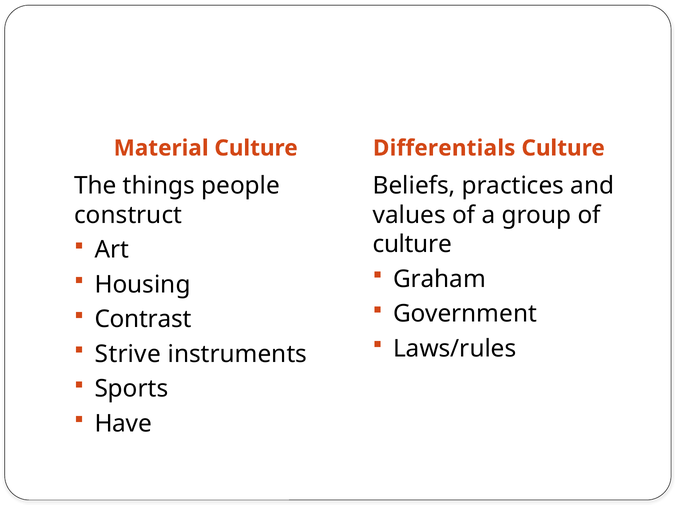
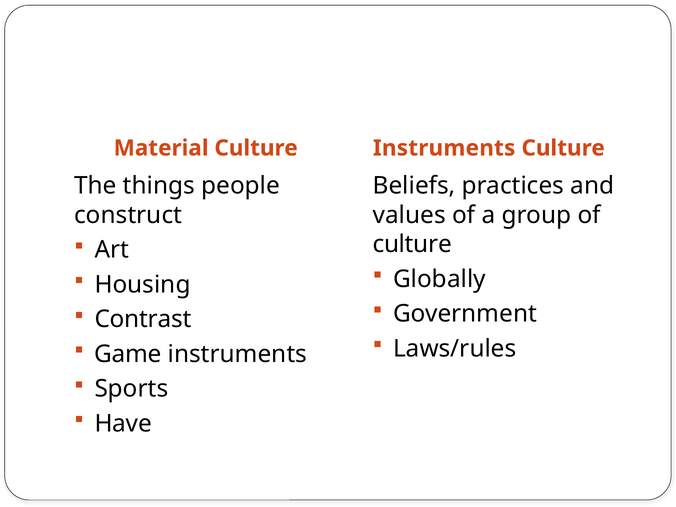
Culture Differentials: Differentials -> Instruments
Graham: Graham -> Globally
Strive: Strive -> Game
